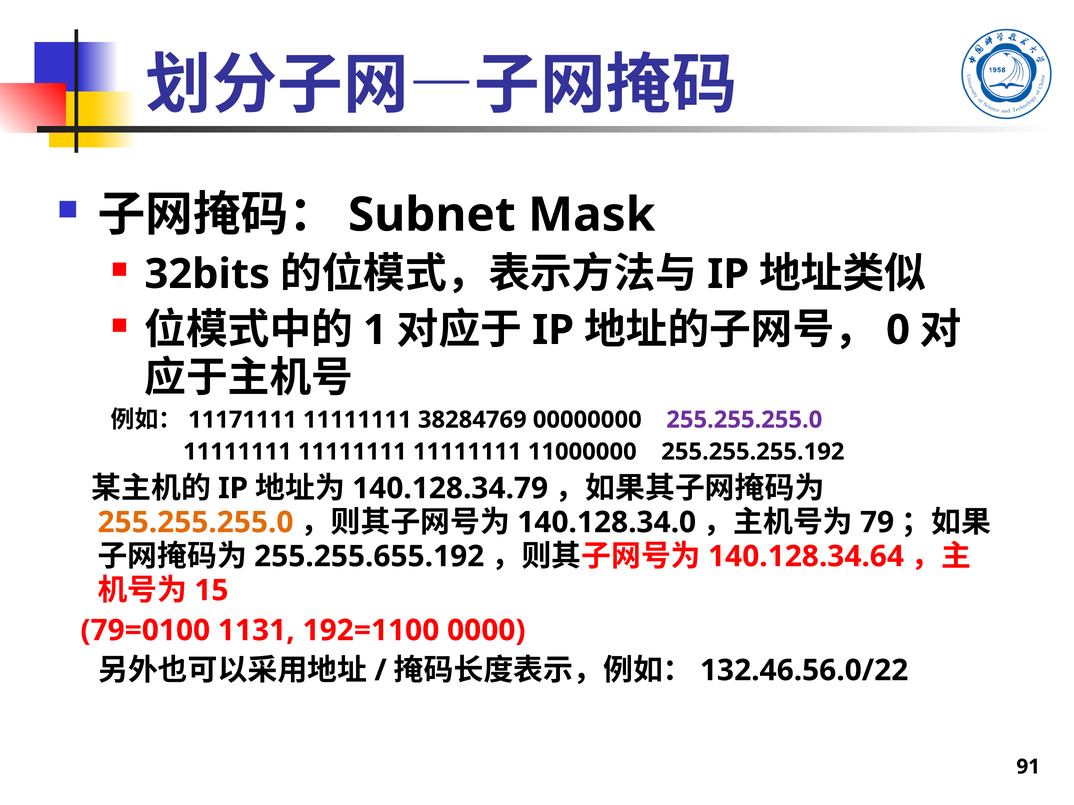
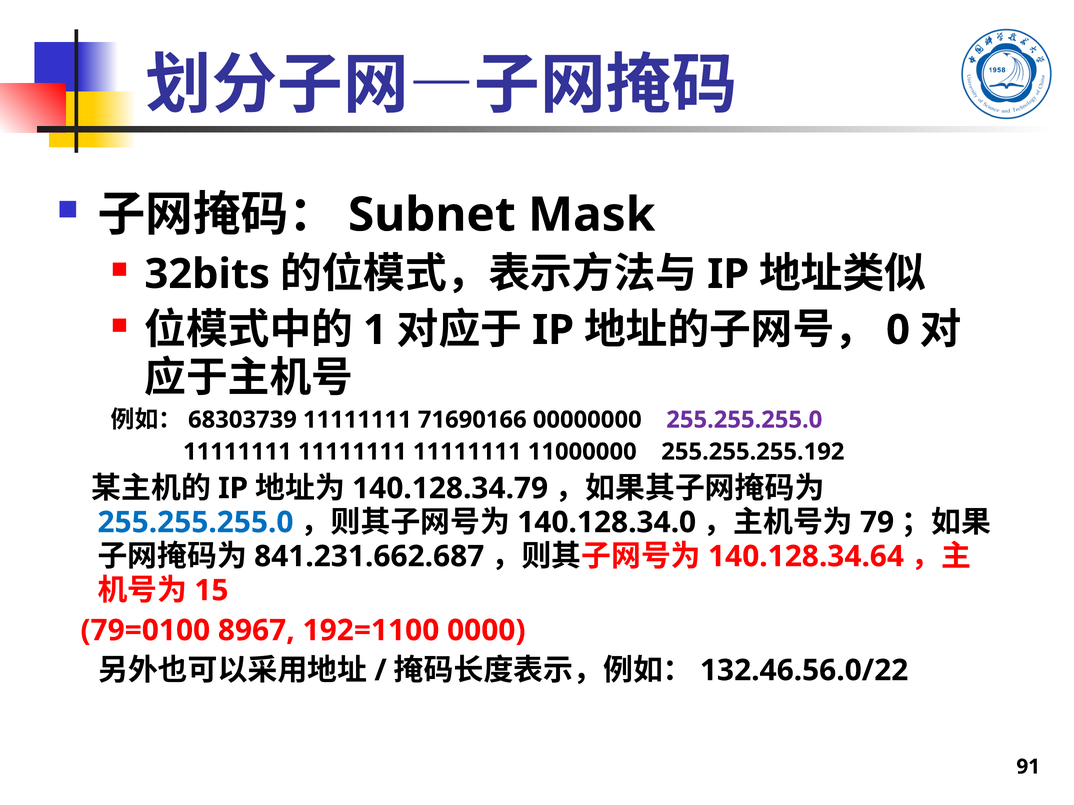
11171111: 11171111 -> 68303739
38284769: 38284769 -> 71690166
255.255.255.0 at (195, 523) colour: orange -> blue
255.255.655.192: 255.255.655.192 -> 841.231.662.687
1131: 1131 -> 8967
